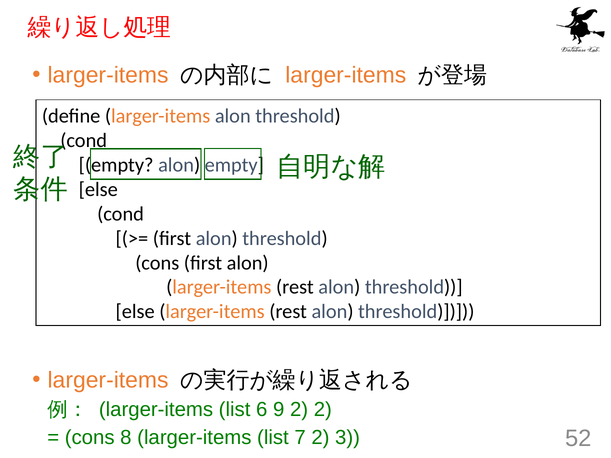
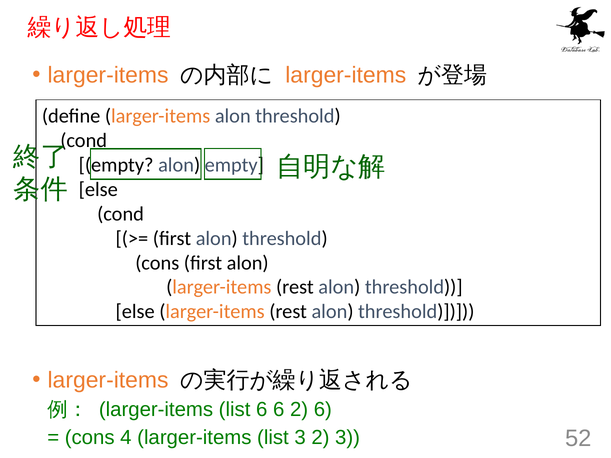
6 9: 9 -> 6
2 2: 2 -> 6
8: 8 -> 4
list 7: 7 -> 3
